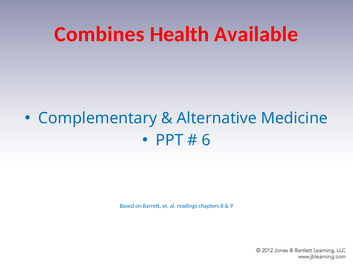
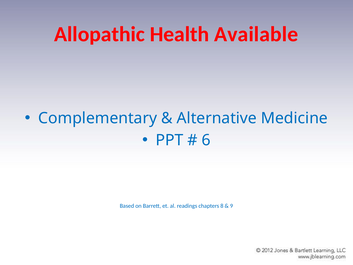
Combines: Combines -> Allopathic
